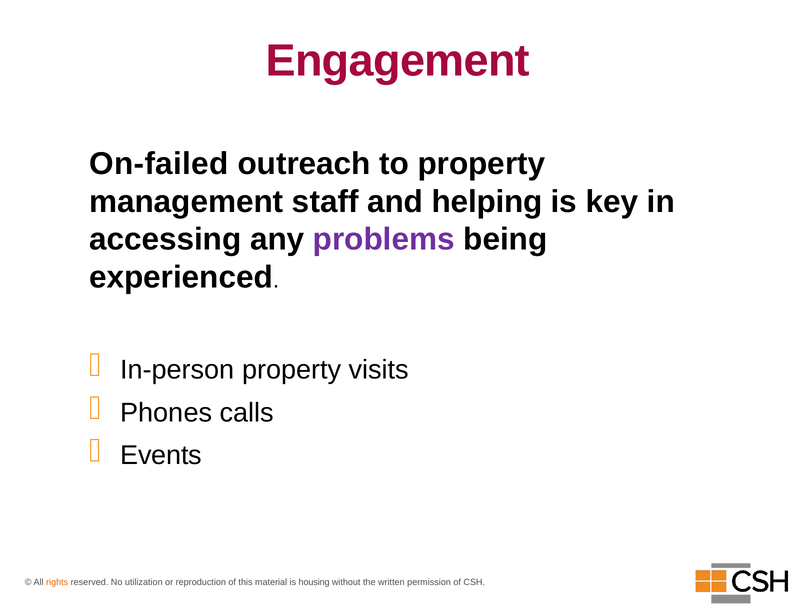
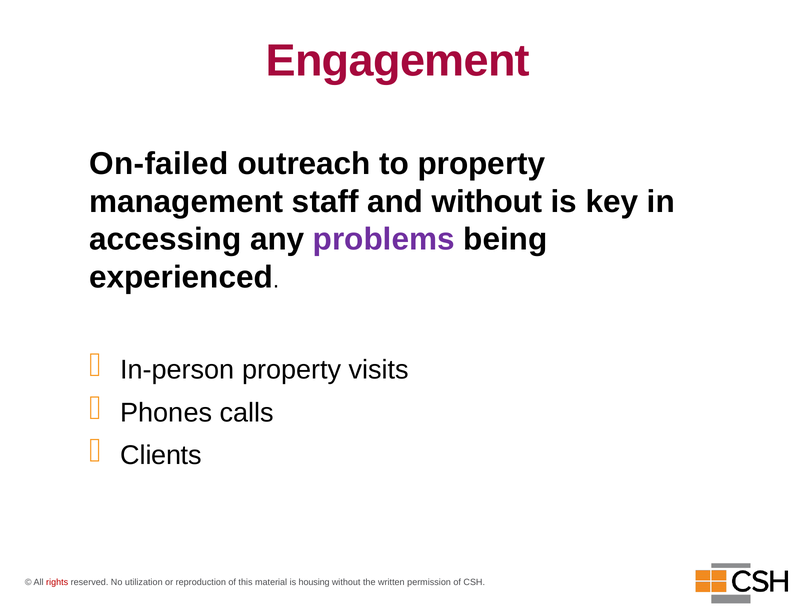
and helping: helping -> without
Events: Events -> Clients
rights colour: orange -> red
